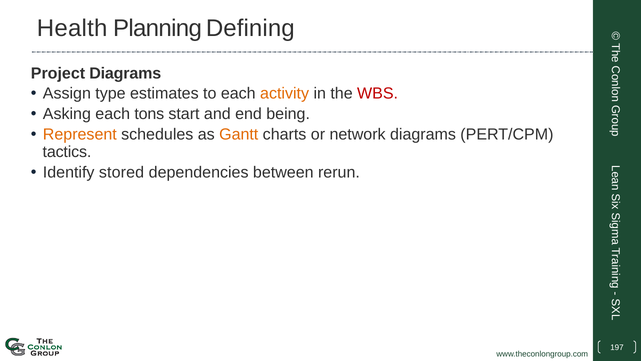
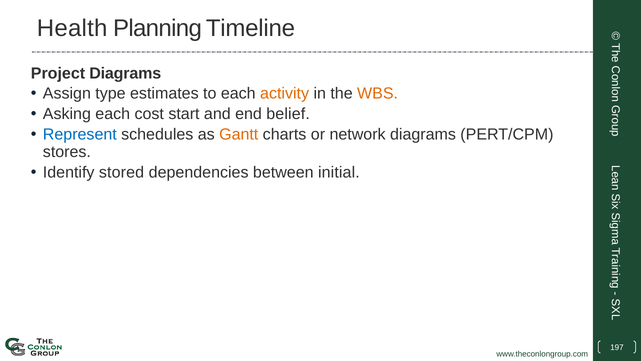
Defining: Defining -> Timeline
WBS colour: red -> orange
tons: tons -> cost
being: being -> belief
Represent colour: orange -> blue
tactics: tactics -> stores
rerun: rerun -> initial
